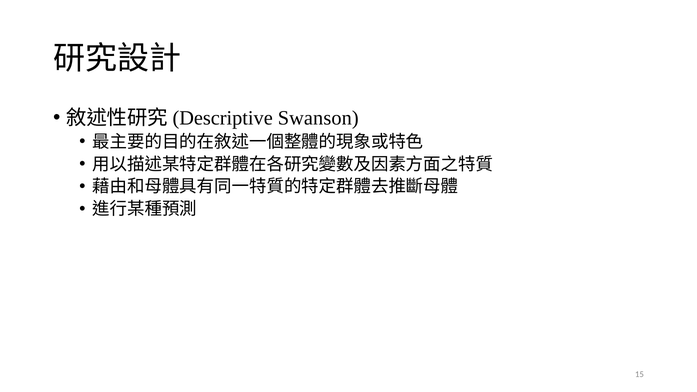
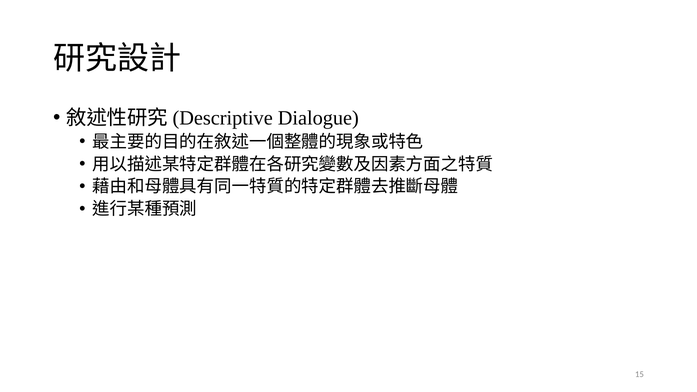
Swanson: Swanson -> Dialogue
